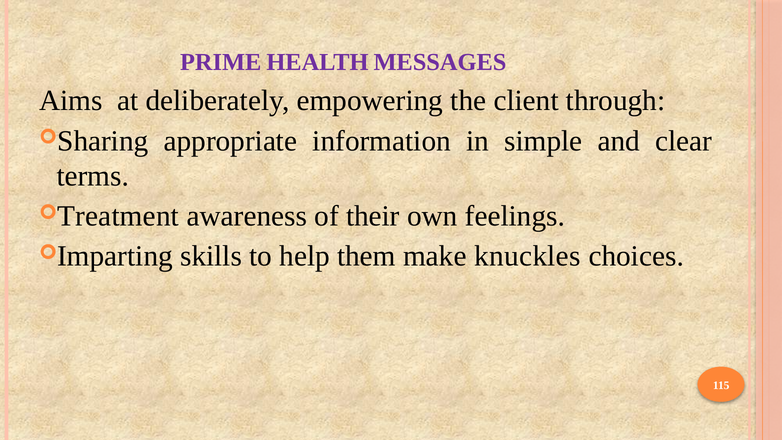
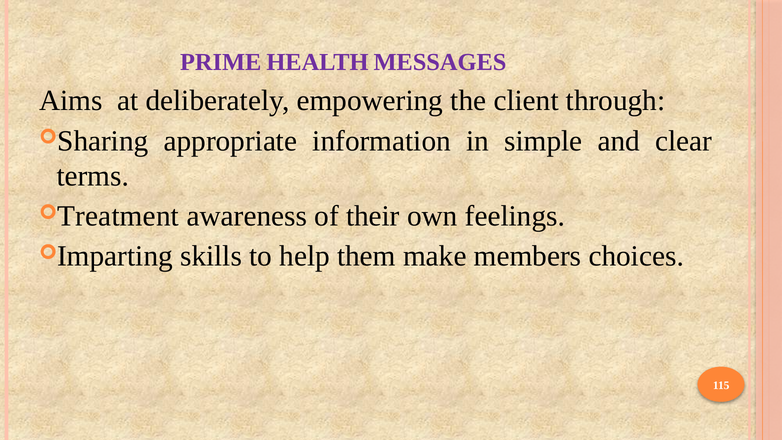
knuckles: knuckles -> members
